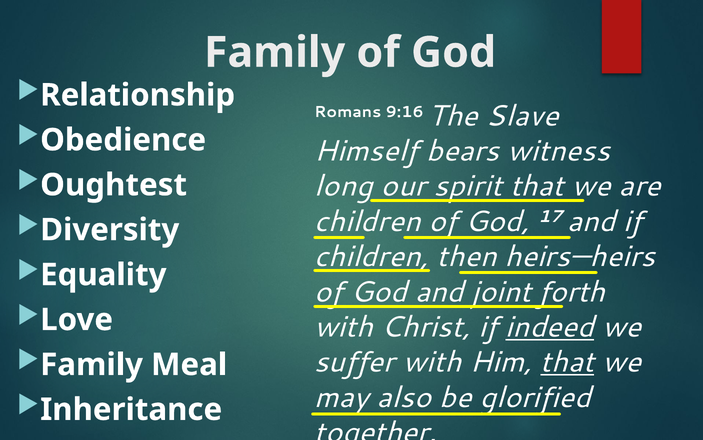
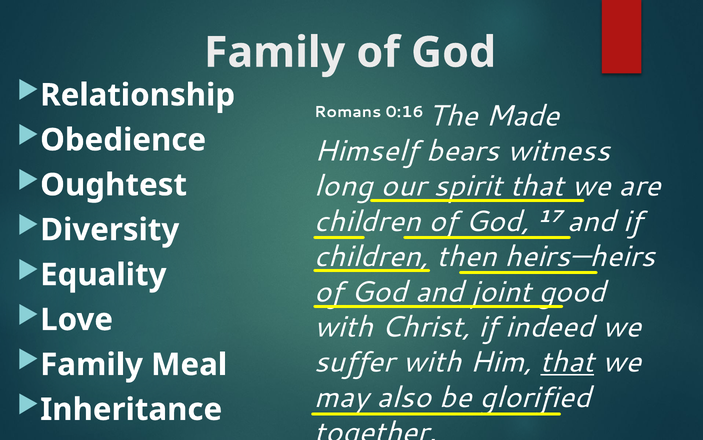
9:16: 9:16 -> 0:16
Slave: Slave -> Made
forth: forth -> good
indeed underline: present -> none
